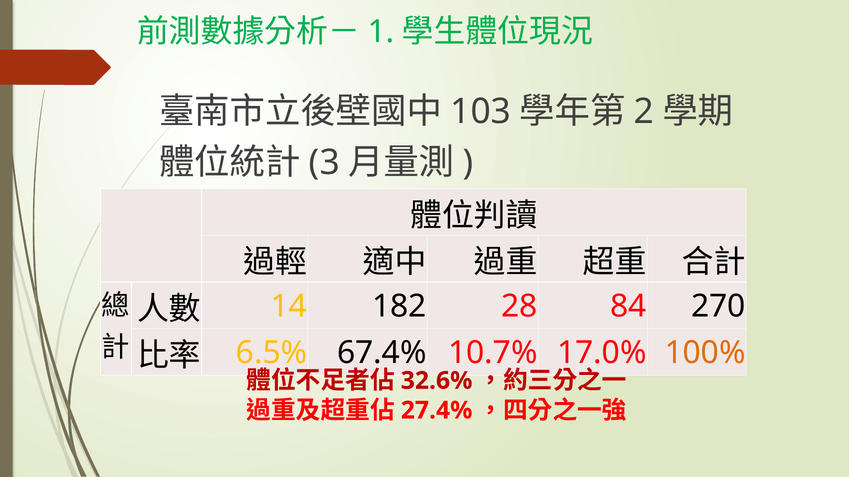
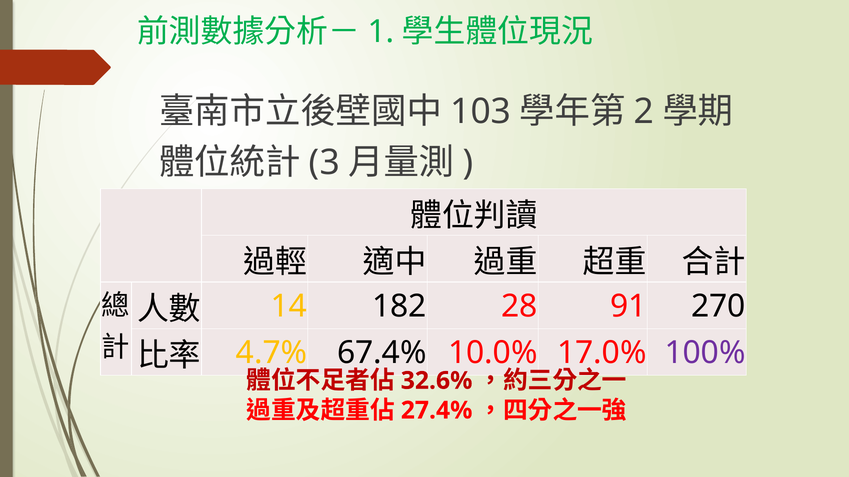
84: 84 -> 91
6.5%: 6.5% -> 4.7%
10.7%: 10.7% -> 10.0%
100% colour: orange -> purple
